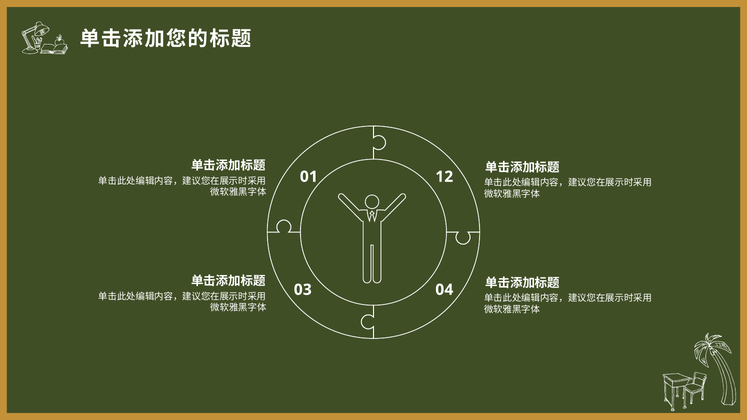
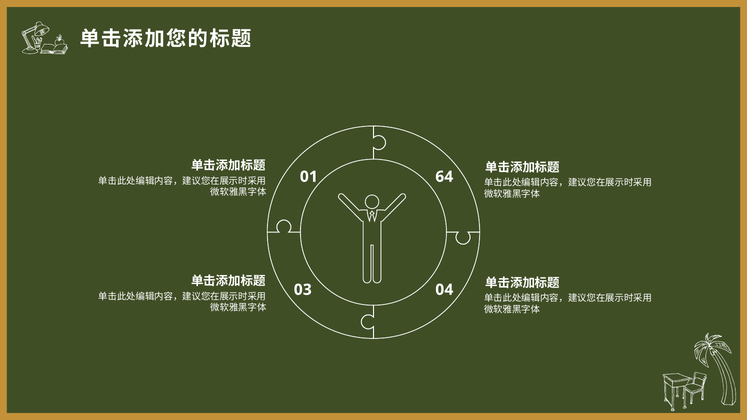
12: 12 -> 64
